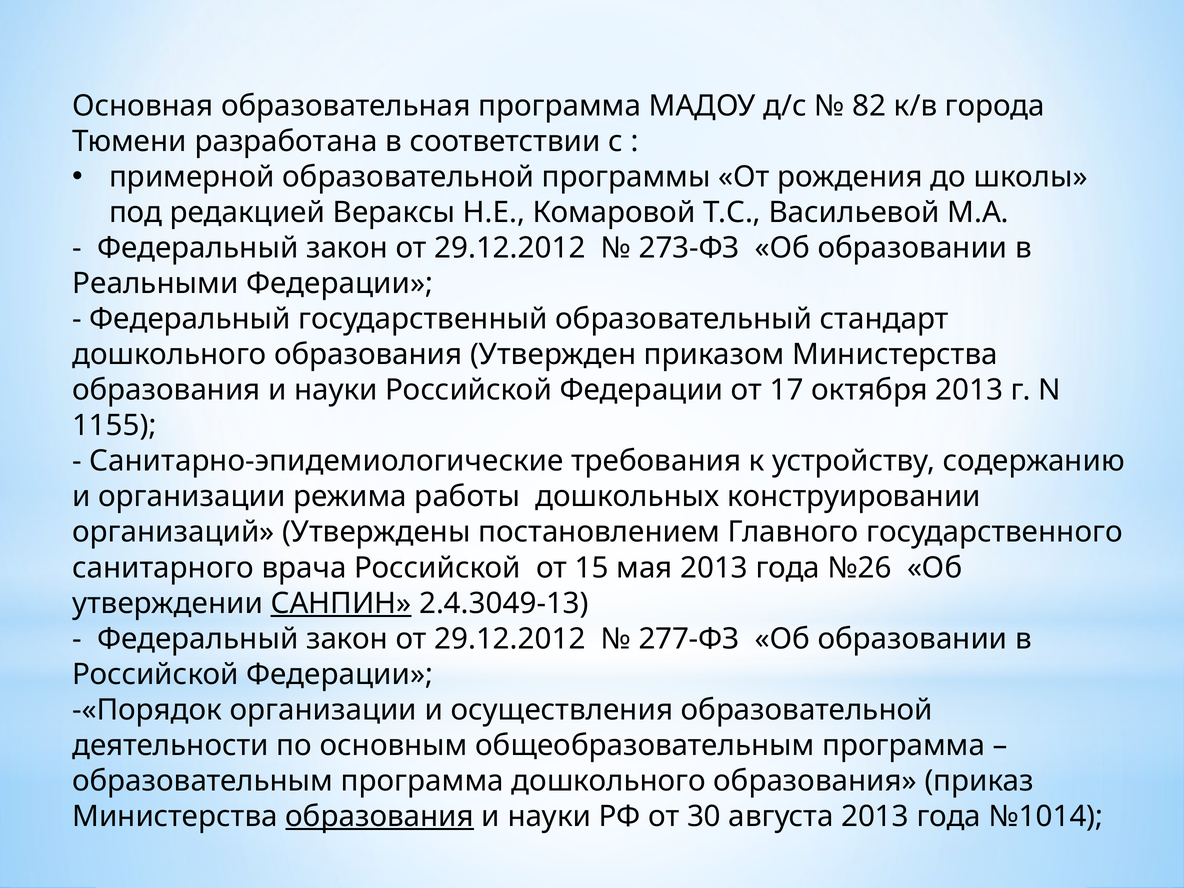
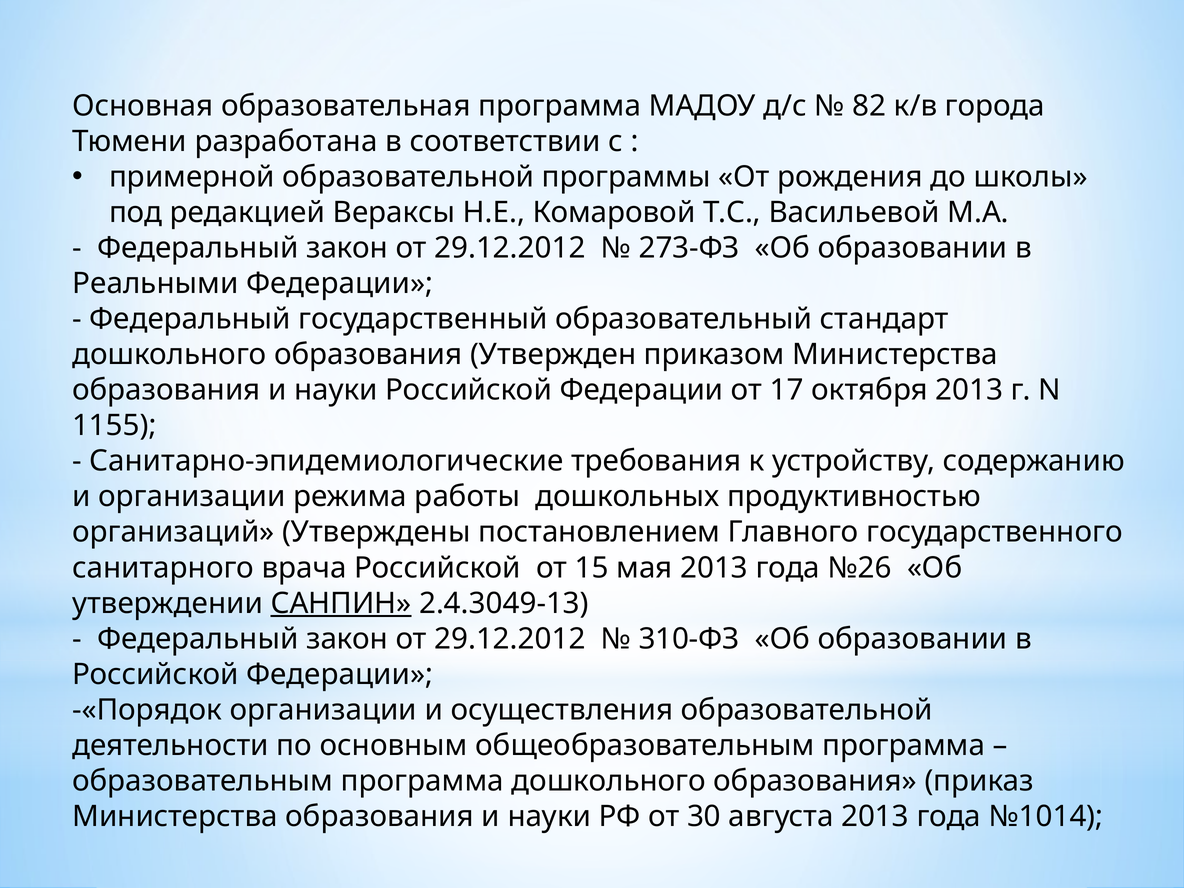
конструировании: конструировании -> продуктивностью
277-ФЗ: 277-ФЗ -> 310-ФЗ
образования at (380, 816) underline: present -> none
